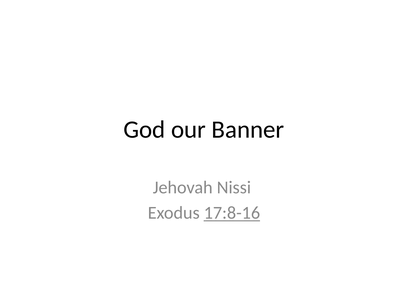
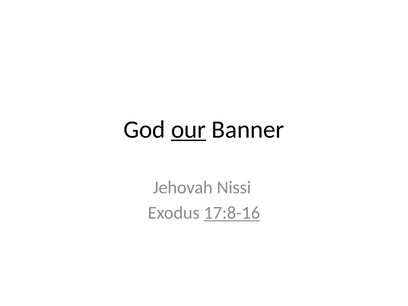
our underline: none -> present
